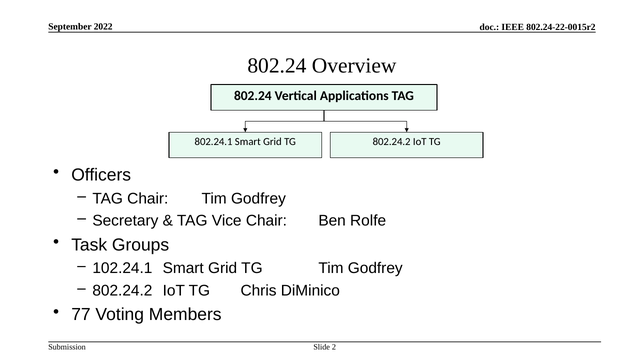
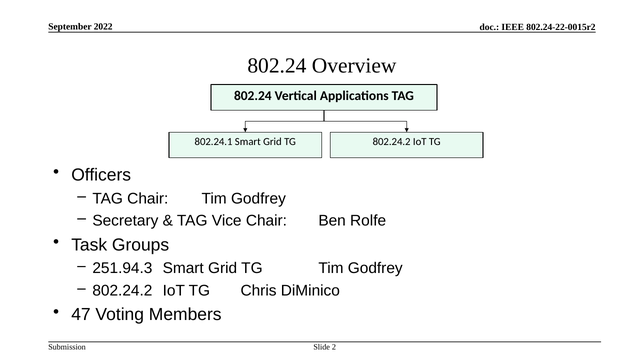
102.24.1: 102.24.1 -> 251.94.3
77: 77 -> 47
